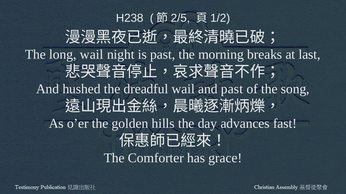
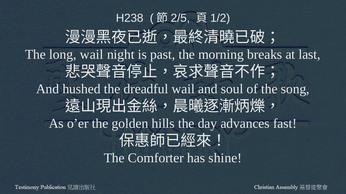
and past: past -> soul
grace: grace -> shine
